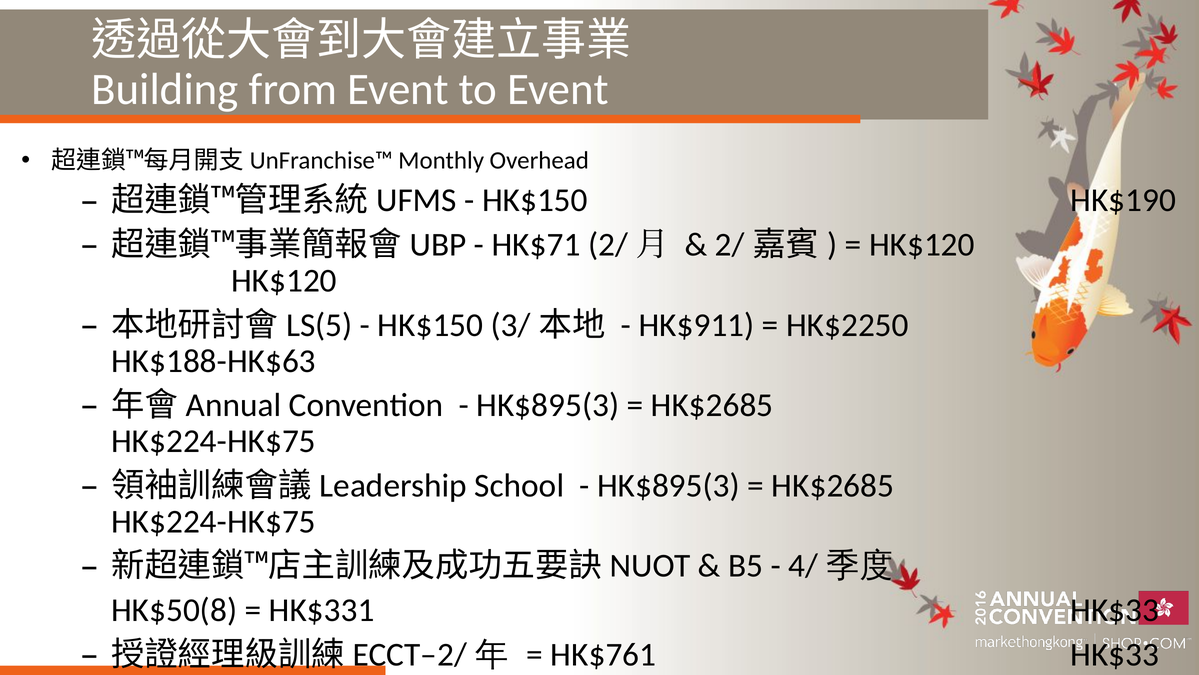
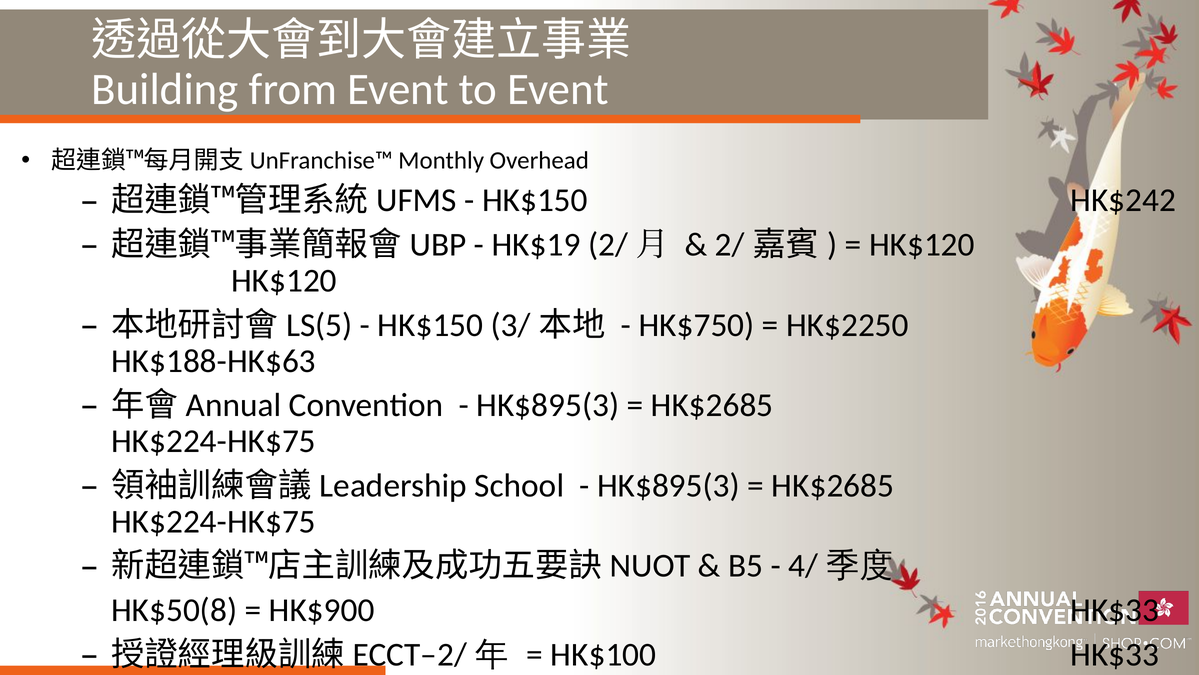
HK$190: HK$190 -> HK$242
HK$71: HK$71 -> HK$19
HK$911: HK$911 -> HK$750
HK$331: HK$331 -> HK$900
HK$761: HK$761 -> HK$100
